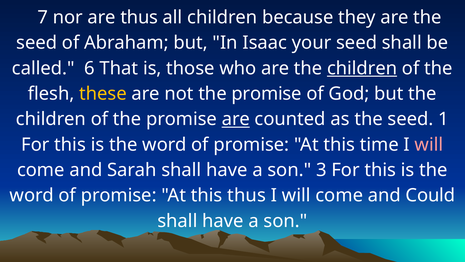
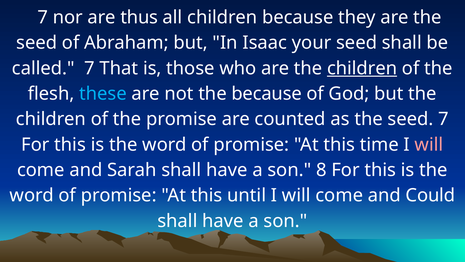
called 6: 6 -> 7
these colour: yellow -> light blue
not the promise: promise -> because
are at (236, 119) underline: present -> none
seed 1: 1 -> 7
3: 3 -> 8
this thus: thus -> until
